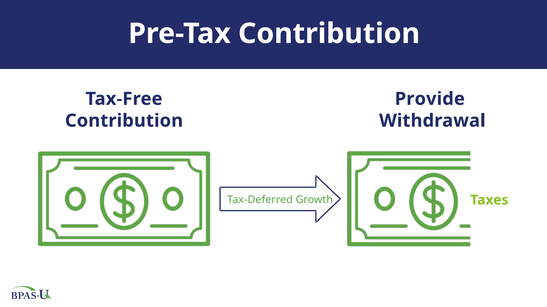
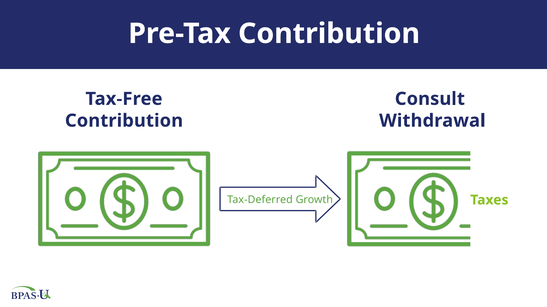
Provide: Provide -> Consult
